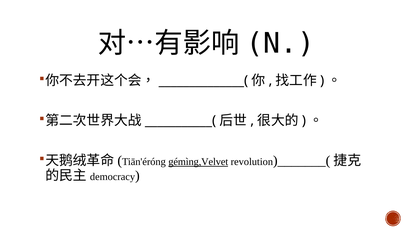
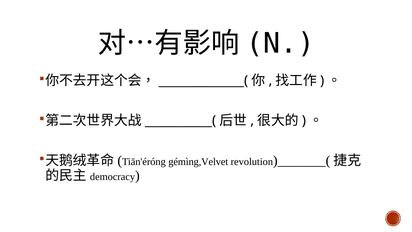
gémìng,Velvet underline: present -> none
